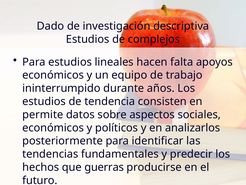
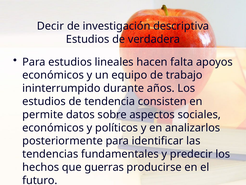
Dado: Dado -> Decir
complejos: complejos -> verdadera
